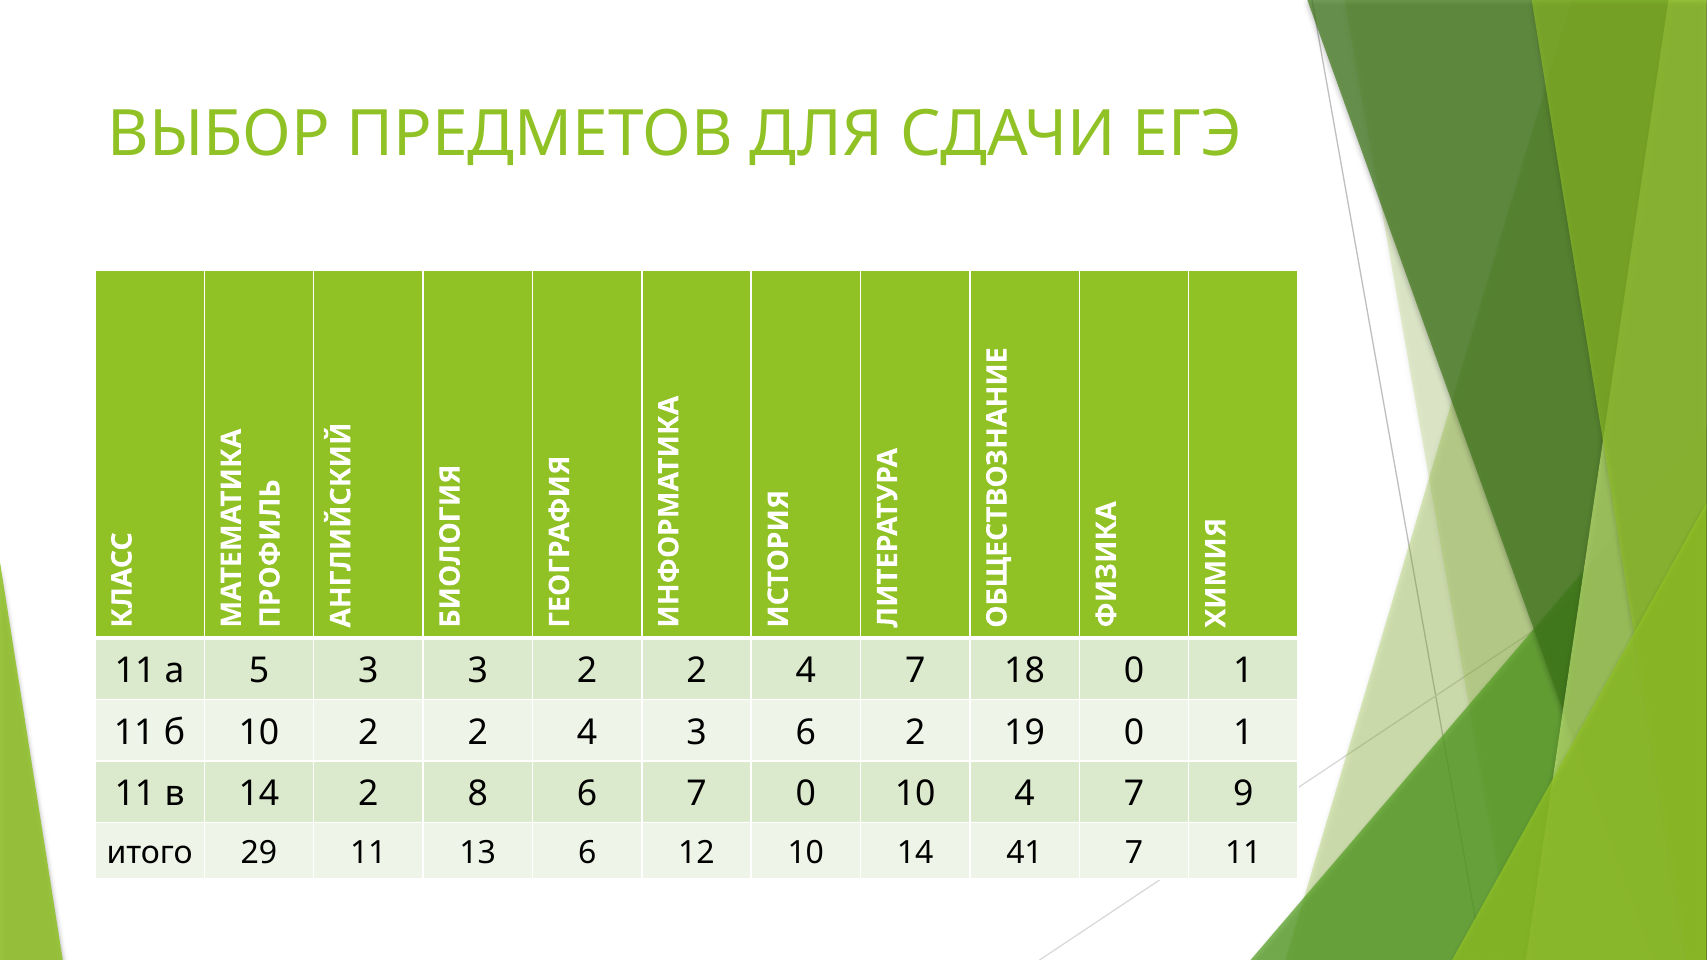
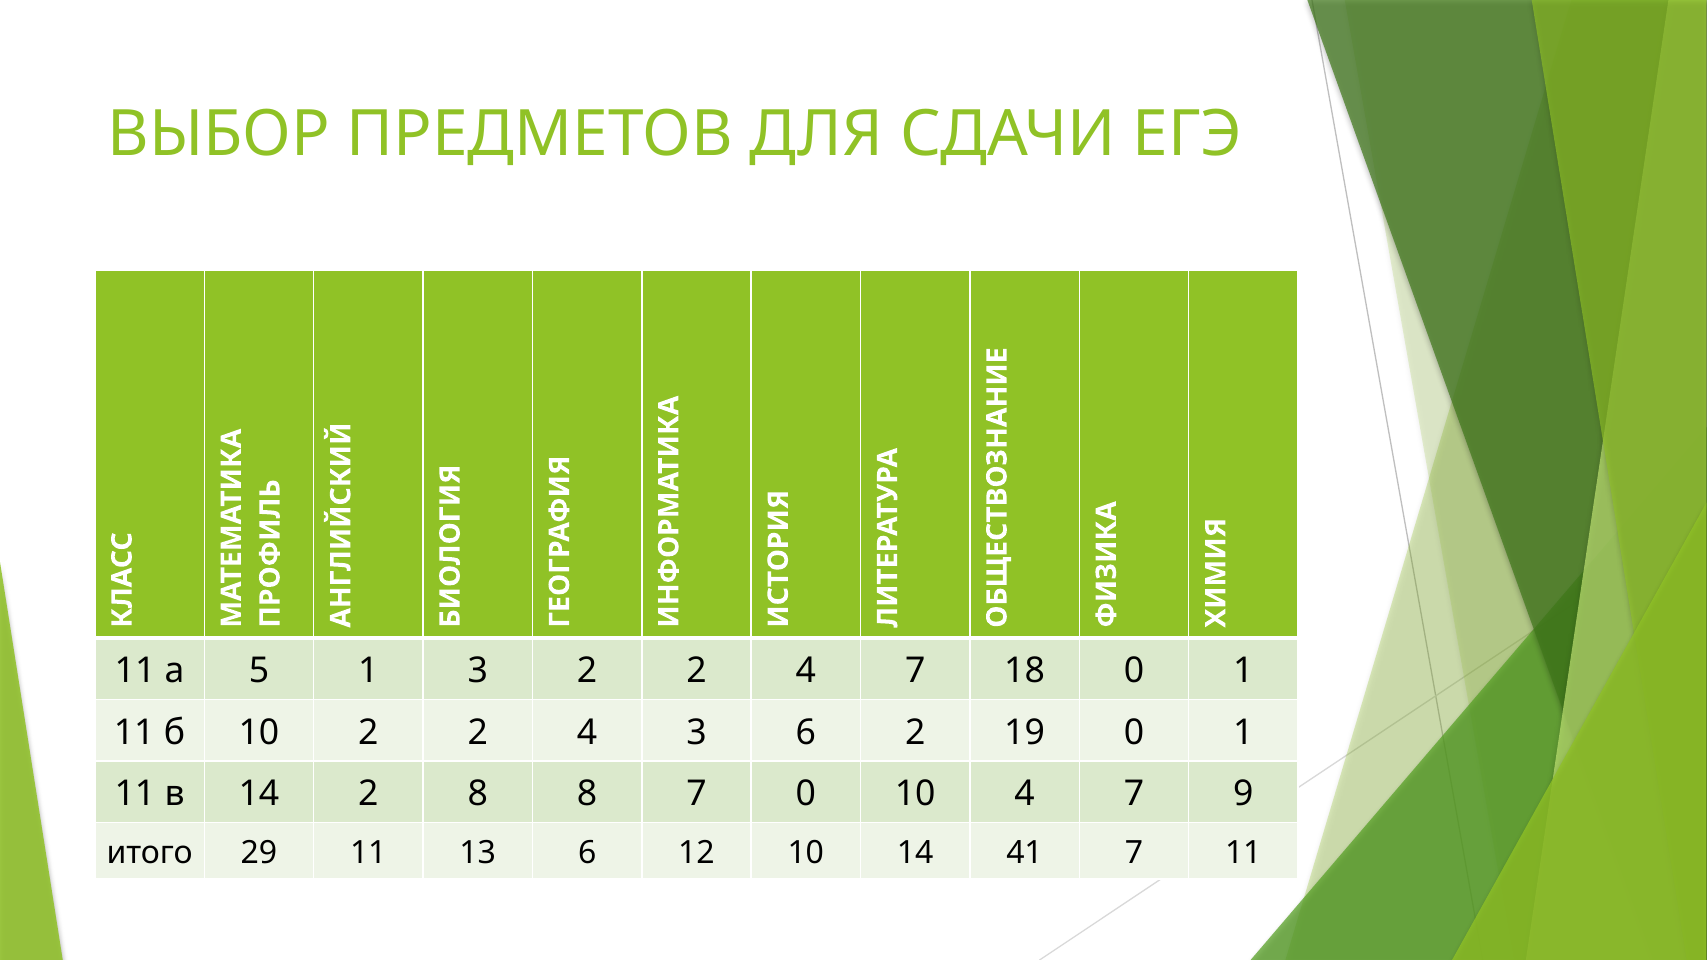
5 3: 3 -> 1
8 6: 6 -> 8
